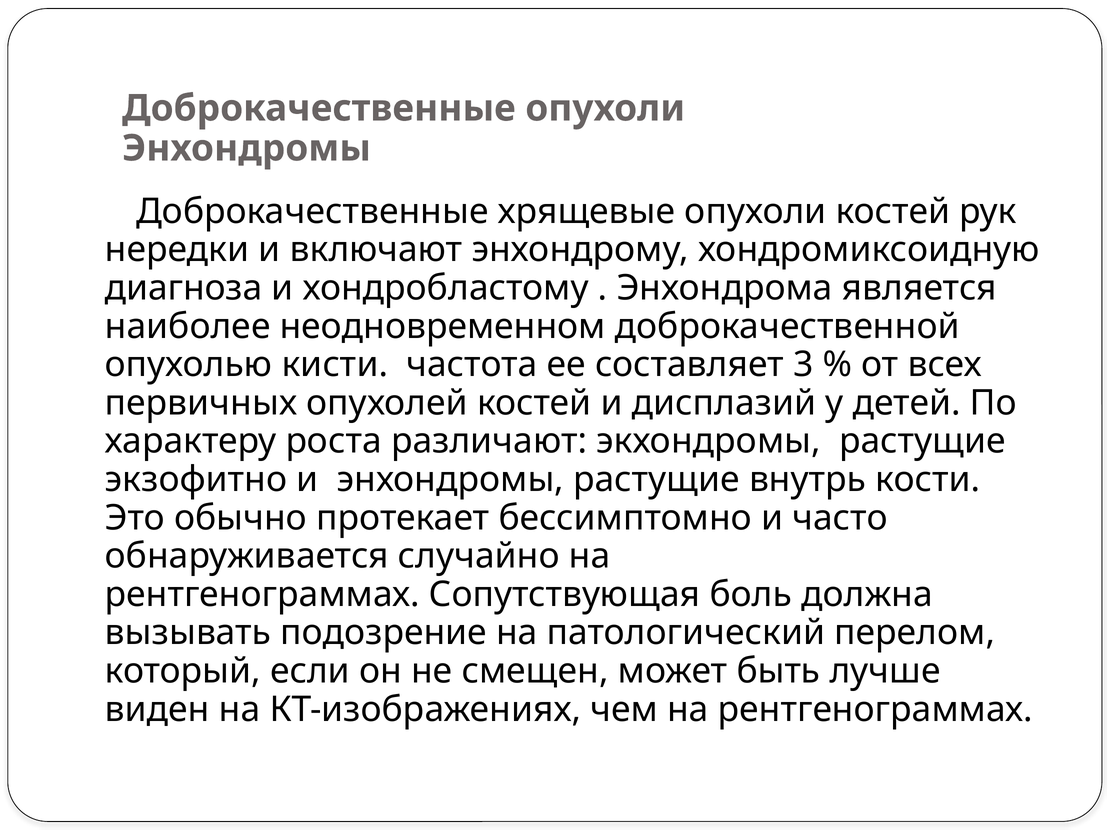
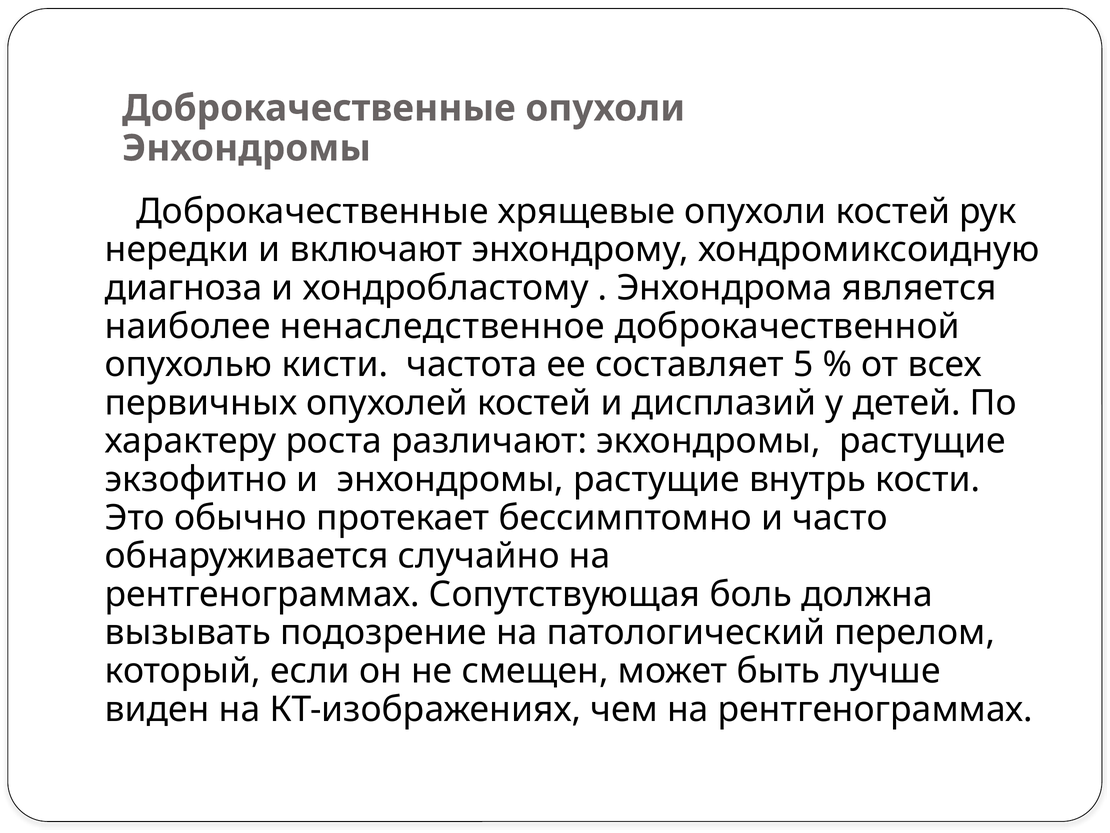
неодновременном: неодновременном -> ненаследственное
3: 3 -> 5
